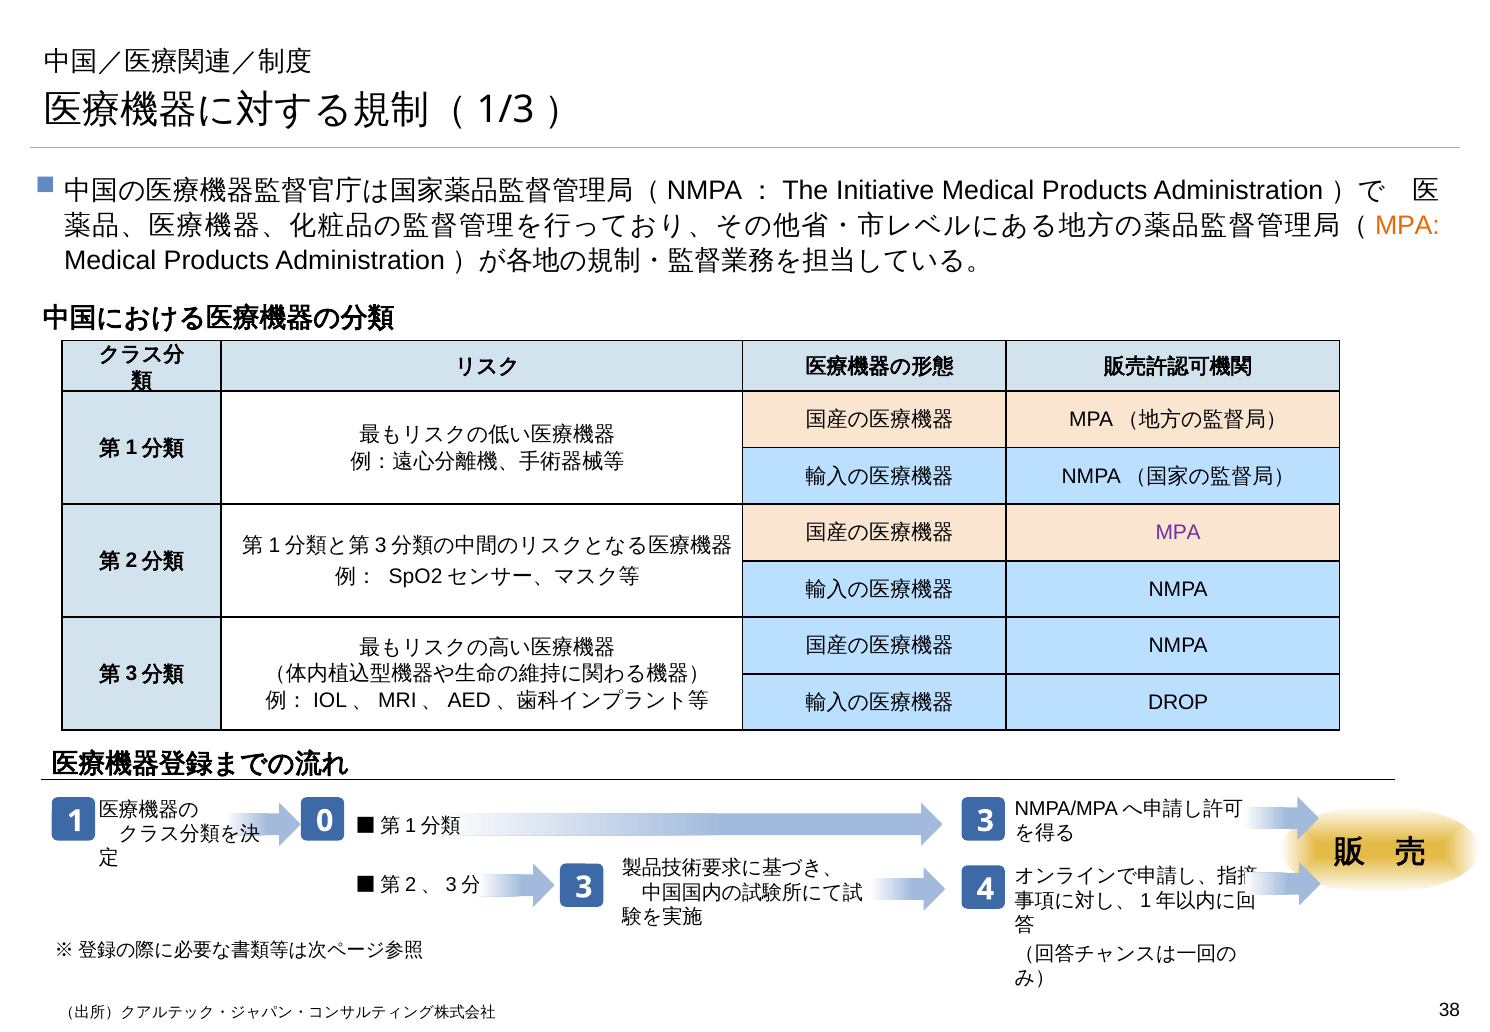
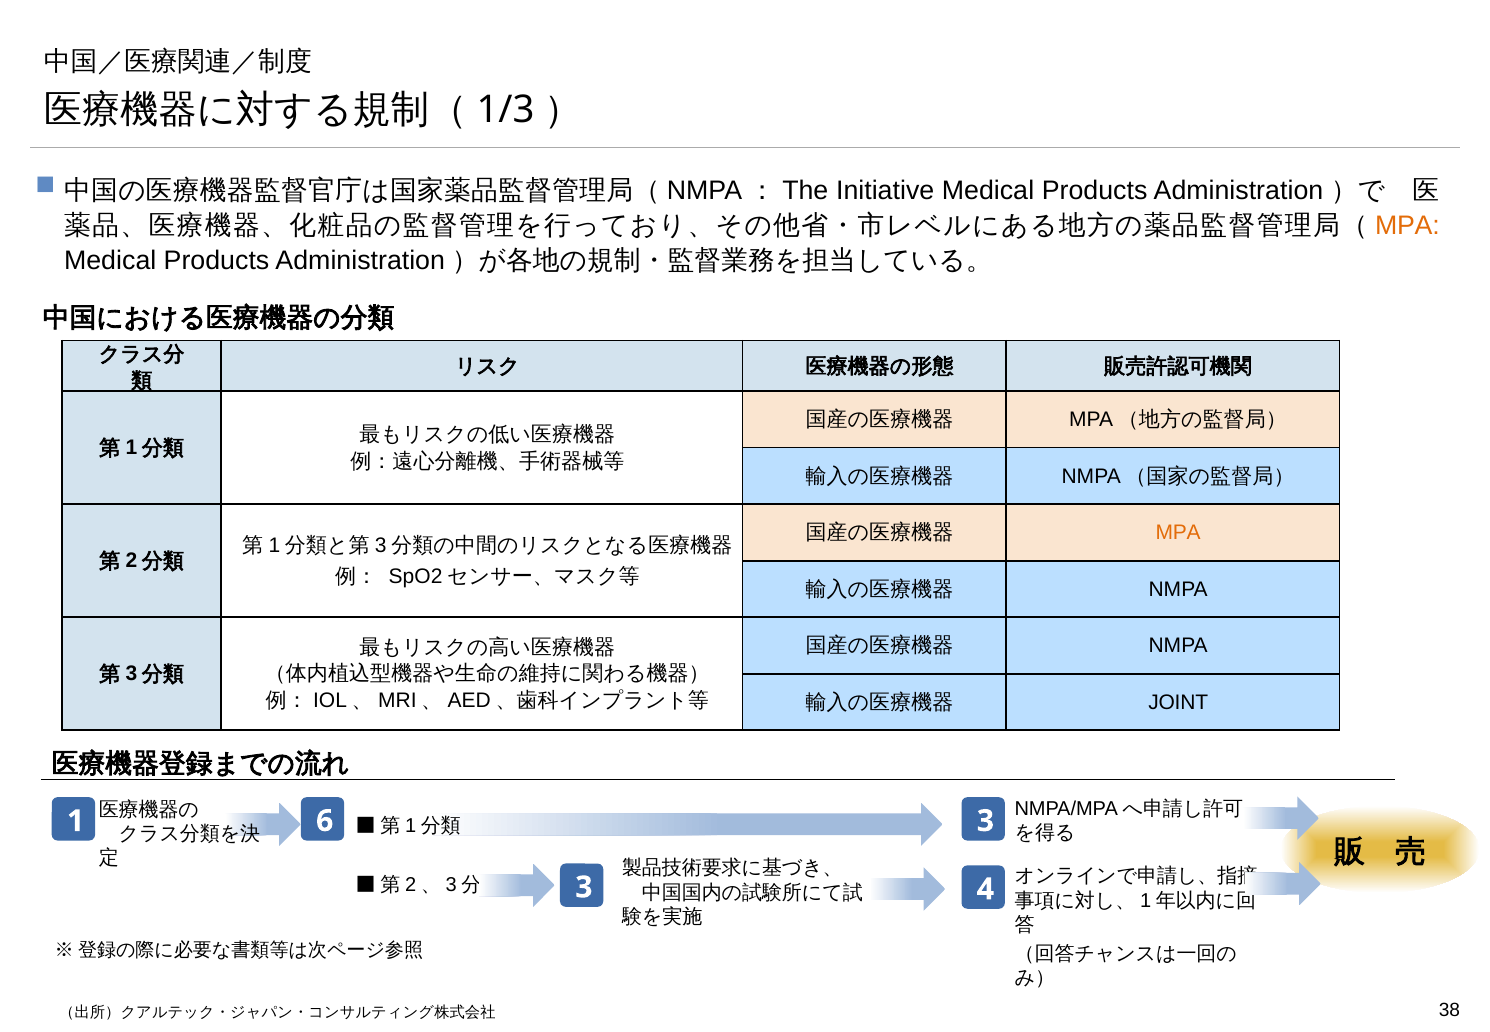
MPA at (1178, 533) colour: purple -> orange
DROP: DROP -> JOINT
0: 0 -> 6
